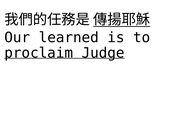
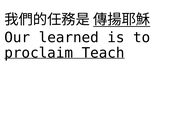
Judge: Judge -> Teach
